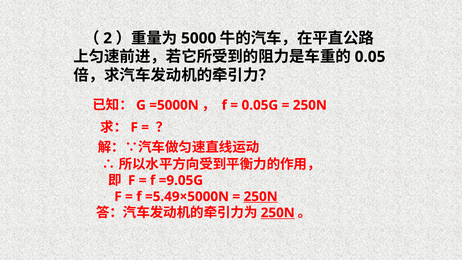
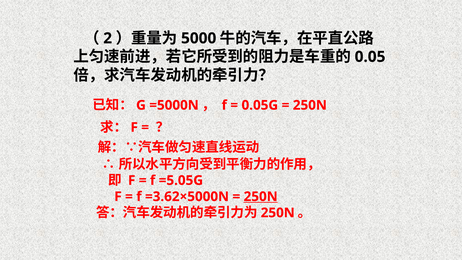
=9.05G: =9.05G -> =5.05G
=5.49×5000N: =5.49×5000N -> =3.62×5000N
250N at (278, 213) underline: present -> none
